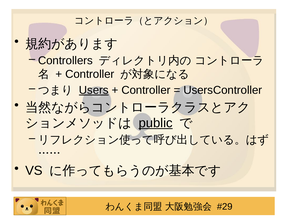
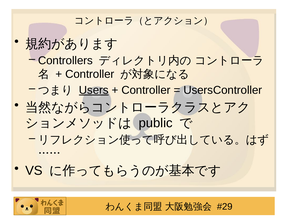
public underline: present -> none
